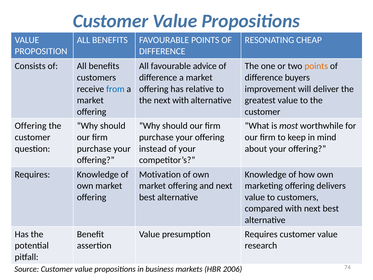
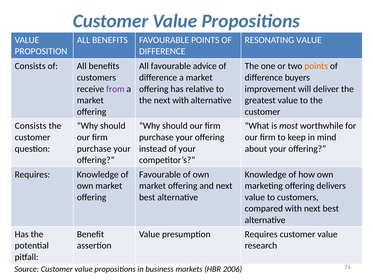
RESONATING CHEAP: CHEAP -> VALUE
from colour: blue -> purple
Offering at (31, 126): Offering -> Consists
Motivation at (160, 174): Motivation -> Favourable
